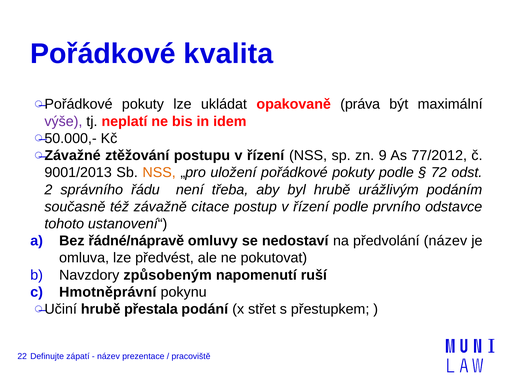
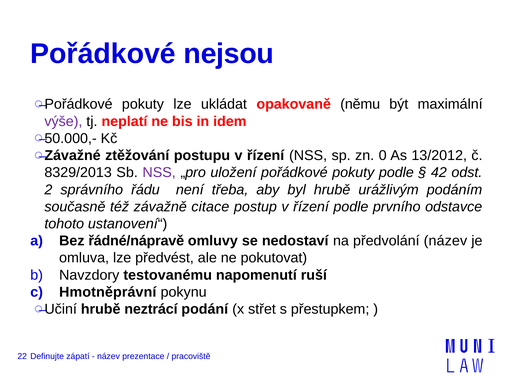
kvalita: kvalita -> nejsou
práva: práva -> němu
9: 9 -> 0
77/2012: 77/2012 -> 13/2012
9001/2013: 9001/2013 -> 8329/2013
NSS at (159, 173) colour: orange -> purple
72: 72 -> 42
způsobeným: způsobeným -> testovanému
přestala: přestala -> neztrácí
